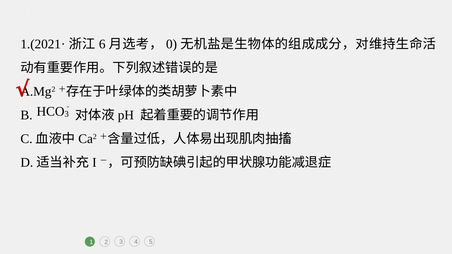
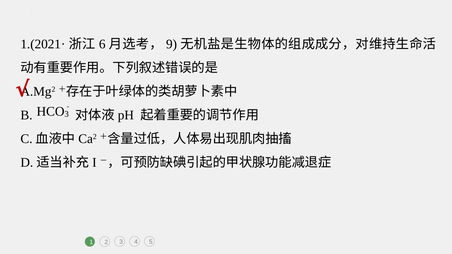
0: 0 -> 9
